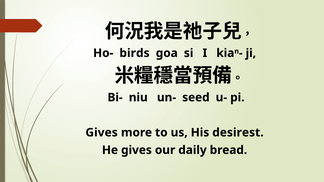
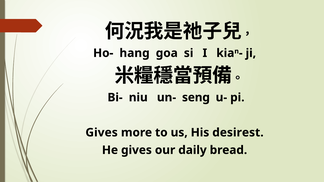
birds: birds -> hang
seed: seed -> seng
